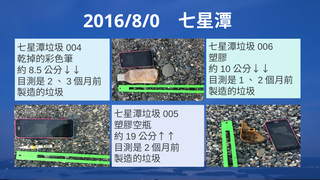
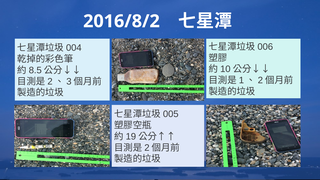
2016/8/0: 2016/8/0 -> 2016/8/2
